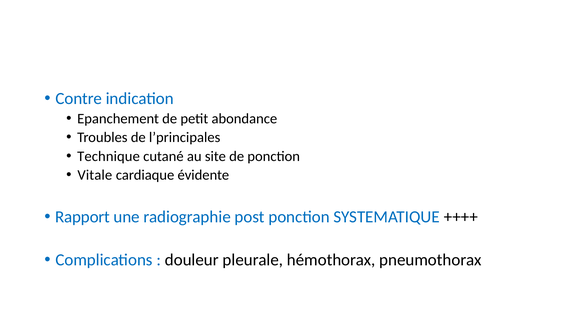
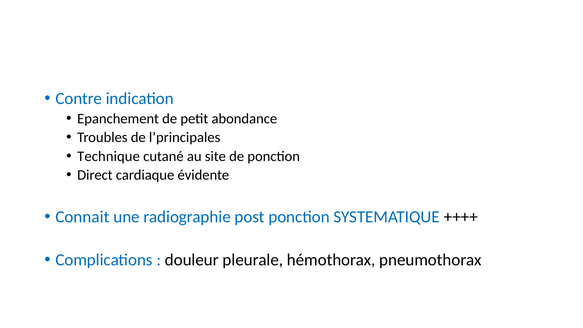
Vitale: Vitale -> Direct
Rapport: Rapport -> Connait
